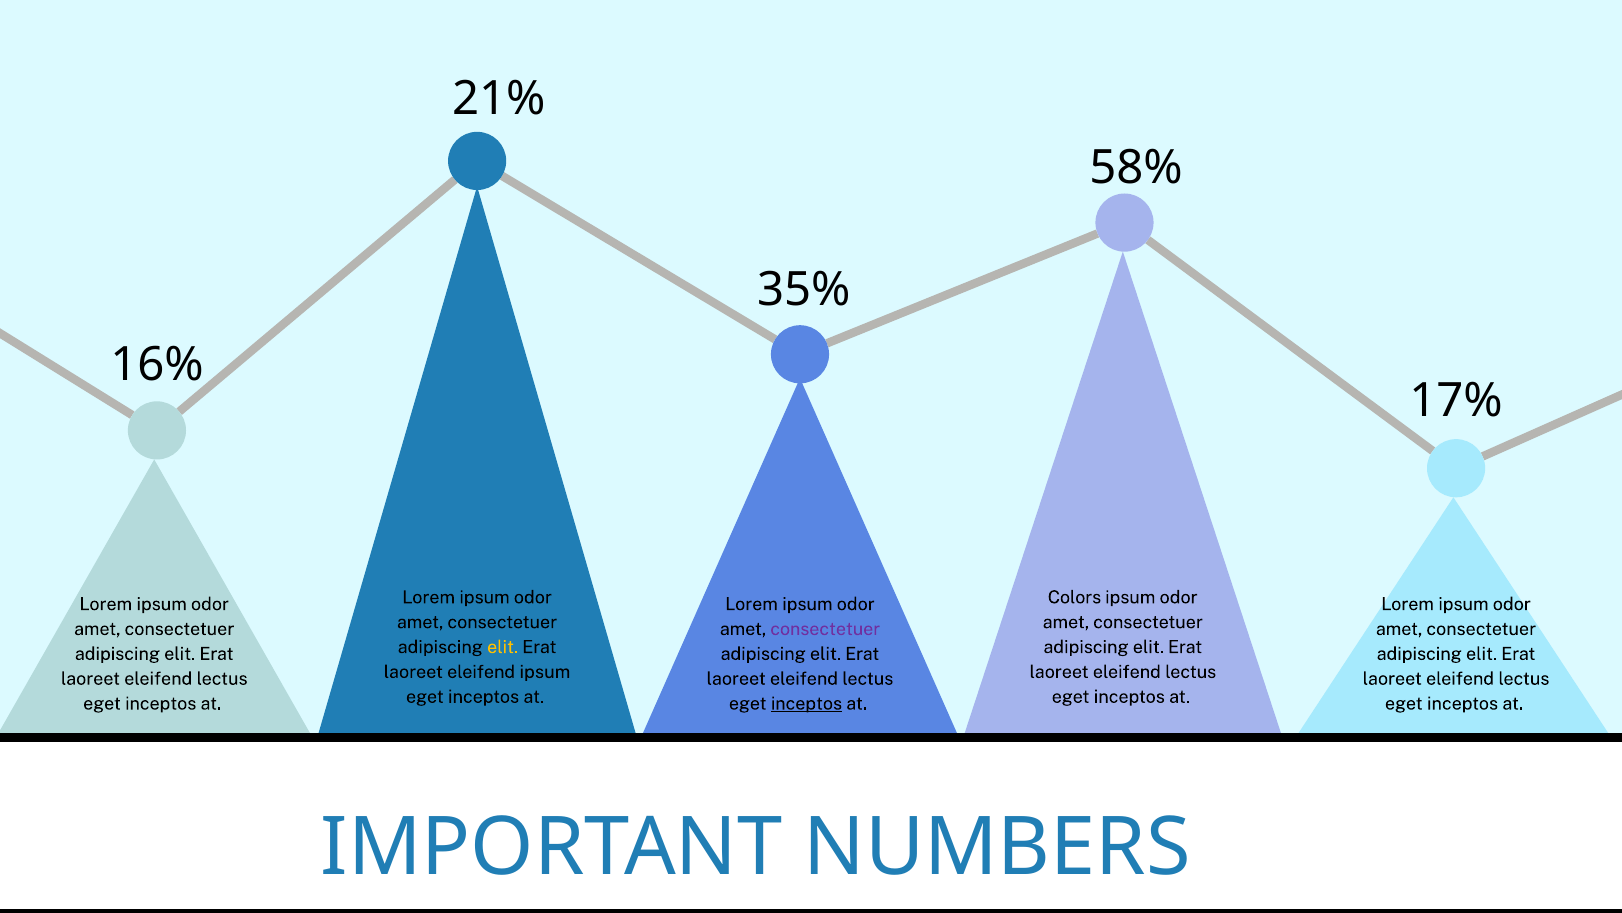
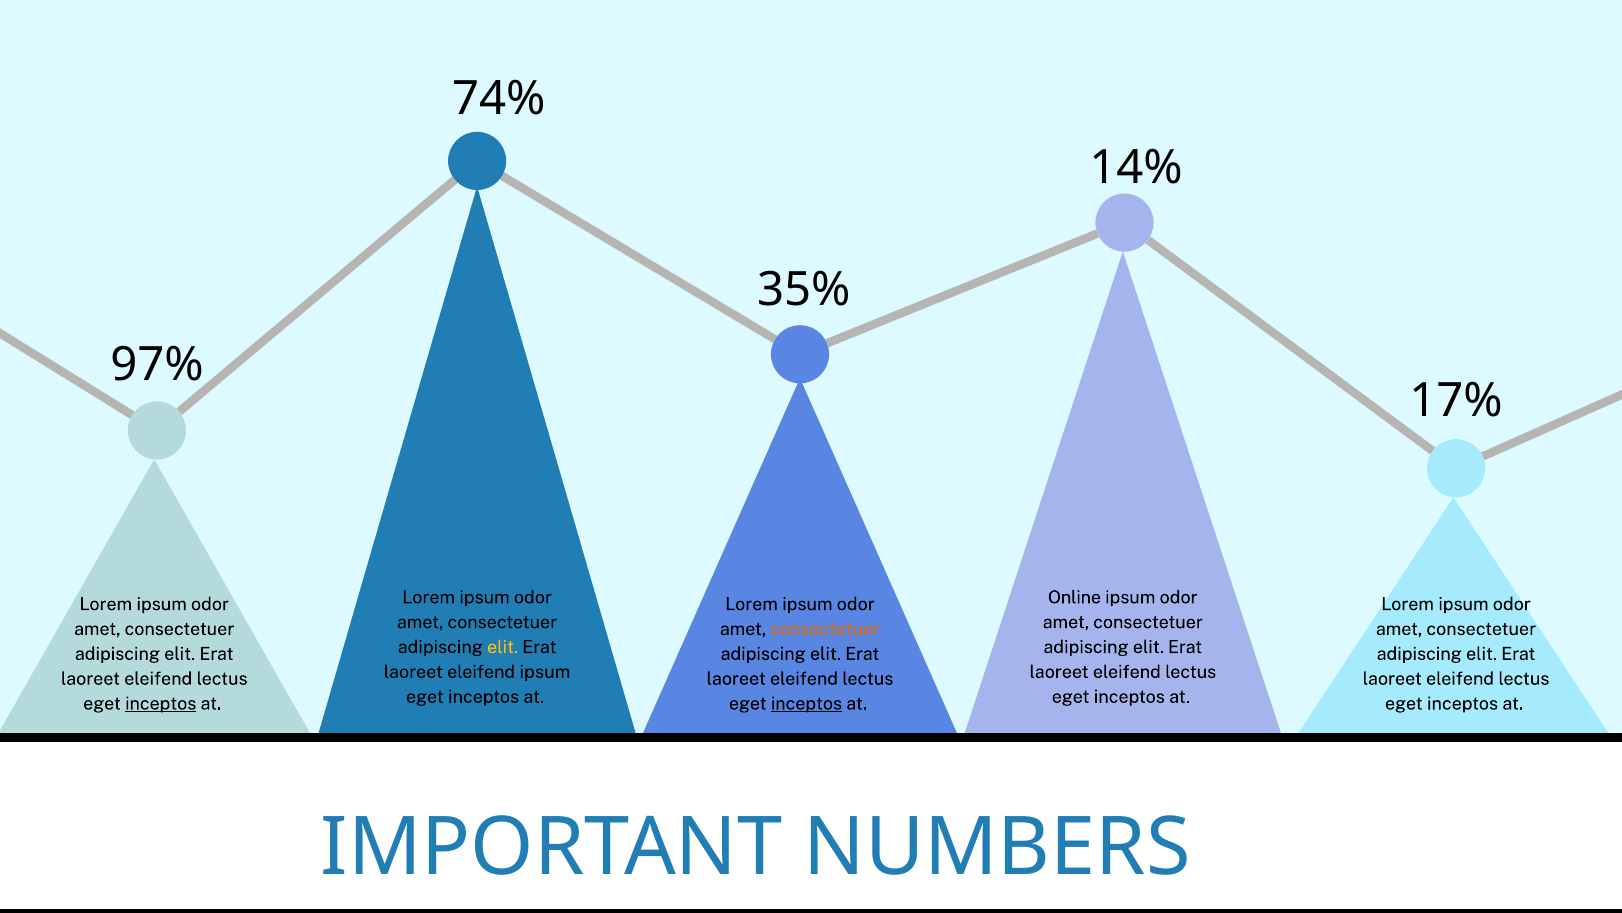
21%: 21% -> 74%
58%: 58% -> 14%
16%: 16% -> 97%
Colors: Colors -> Online
consectetuer at (825, 629) colour: purple -> orange
inceptos at (161, 703) underline: none -> present
